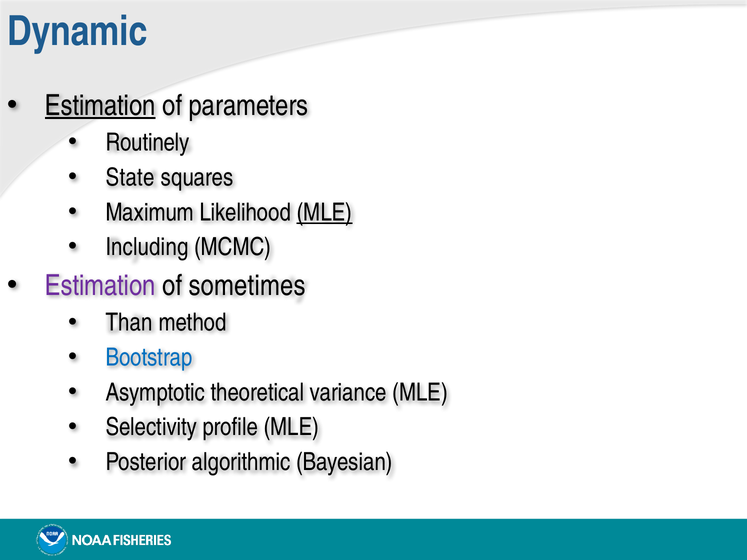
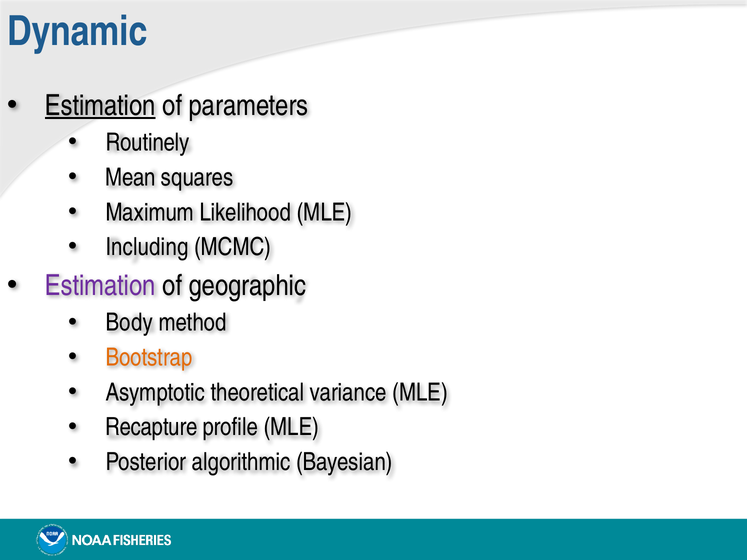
State: State -> Mean
MLE at (324, 212) underline: present -> none
sometimes: sometimes -> geographic
Than: Than -> Body
Bootstrap colour: blue -> orange
Selectivity: Selectivity -> Recapture
